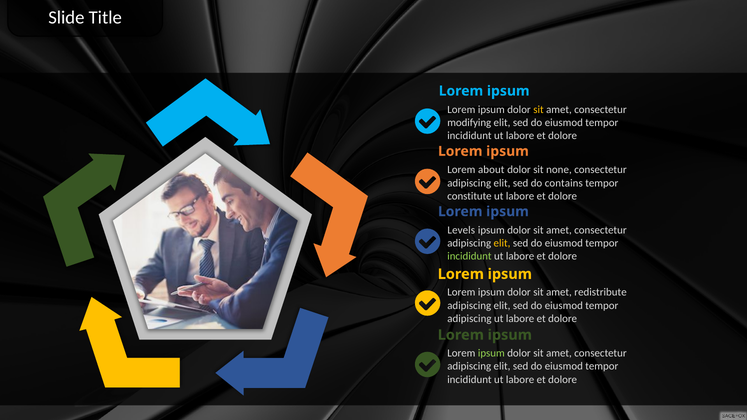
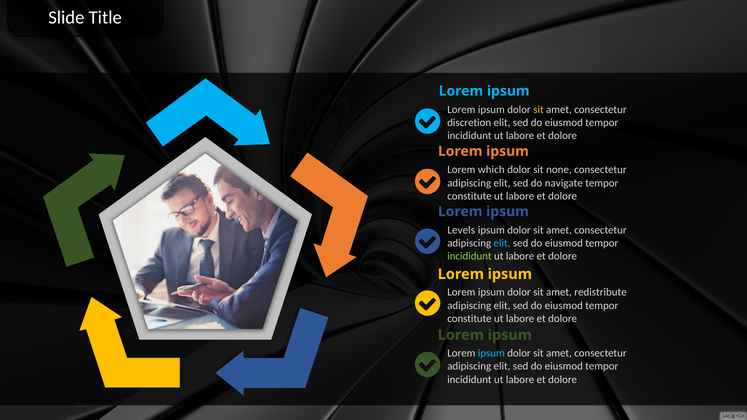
modifying: modifying -> discretion
about: about -> which
contains: contains -> navigate
elit at (502, 243) colour: yellow -> light blue
adipiscing at (469, 319): adipiscing -> constitute
ipsum at (491, 353) colour: light green -> light blue
